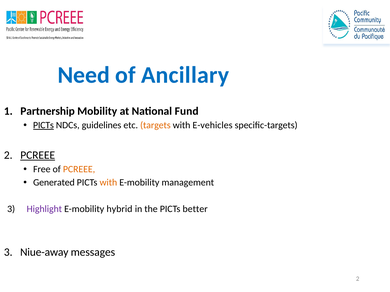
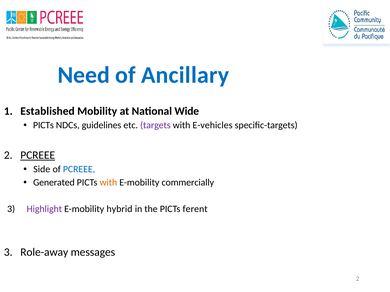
Partnership: Partnership -> Established
Fund: Fund -> Wide
PICTs at (43, 125) underline: present -> none
targets colour: orange -> purple
Free: Free -> Side
PCREEE at (79, 170) colour: orange -> blue
management: management -> commercially
better: better -> ferent
Niue-away: Niue-away -> Role-away
